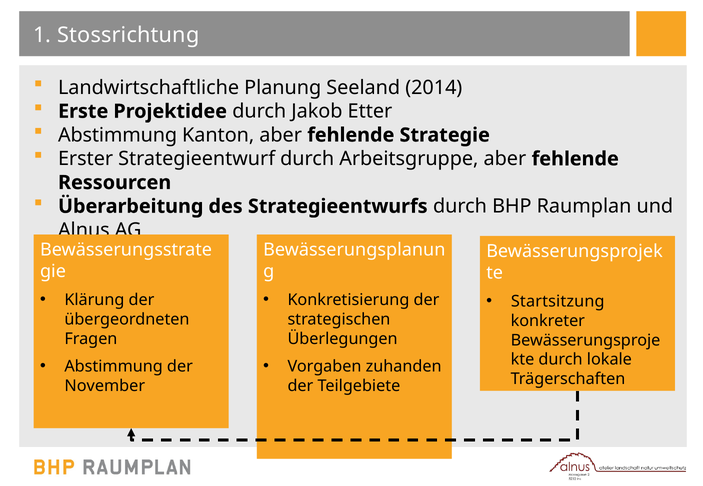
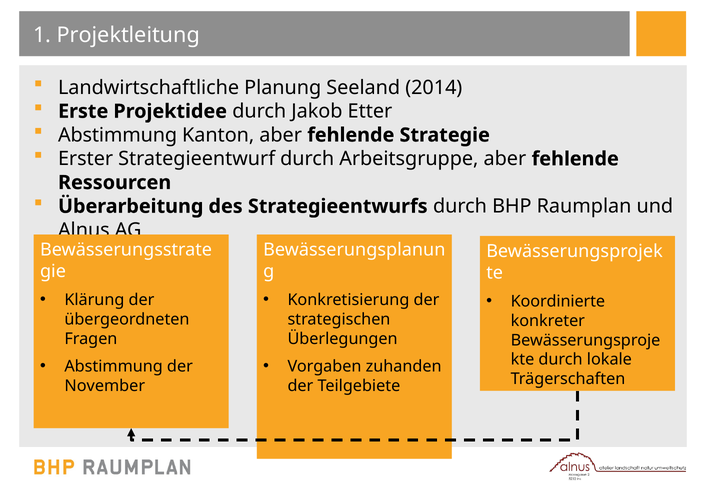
Stossrichtung: Stossrichtung -> Projektleitung
Startsitzung: Startsitzung -> Koordinierte
